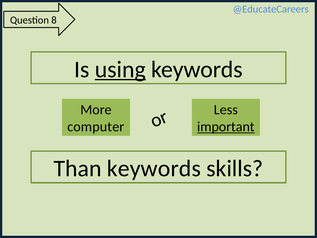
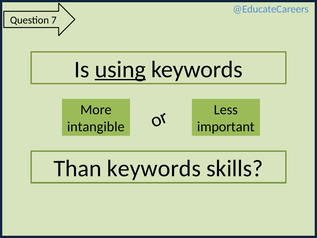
8: 8 -> 7
computer: computer -> intangible
important underline: present -> none
